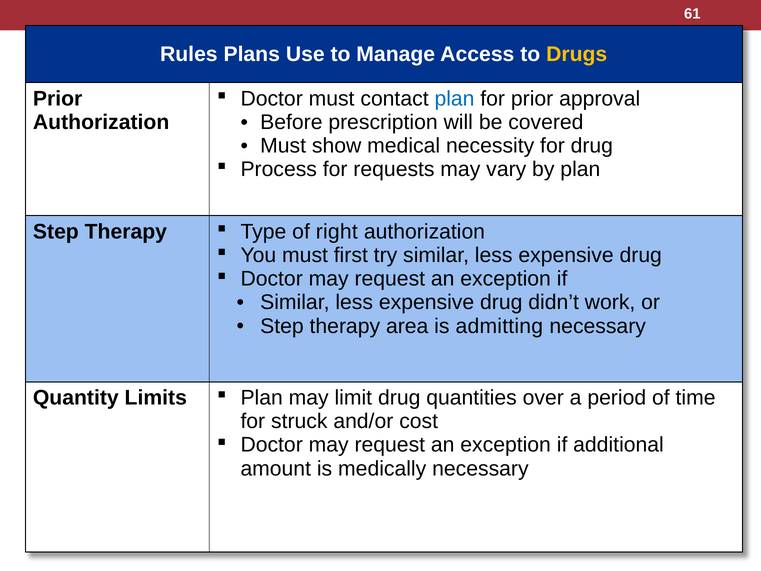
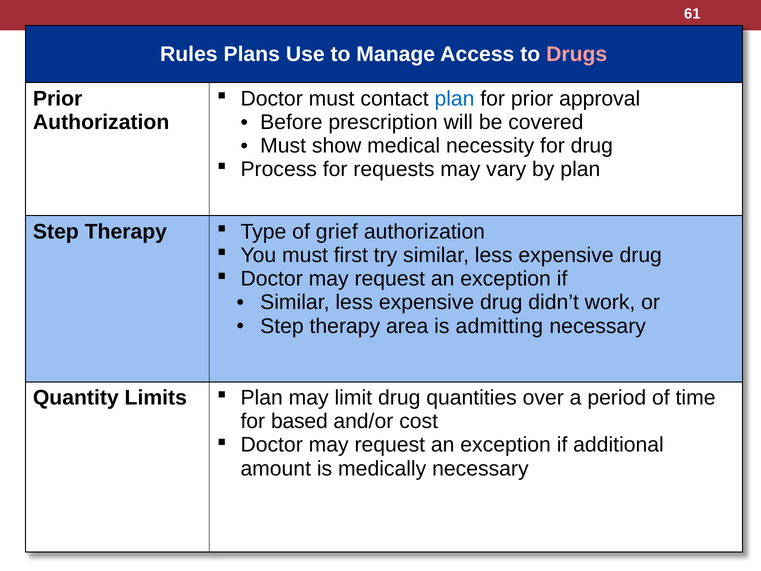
Drugs colour: yellow -> pink
right: right -> grief
struck: struck -> based
